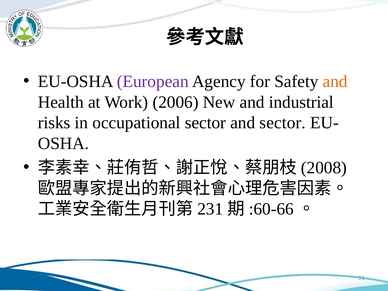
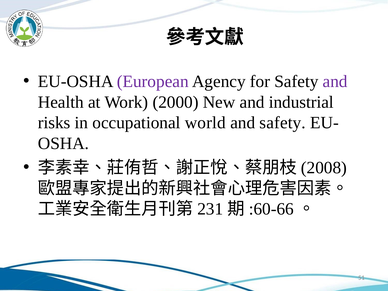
and at (335, 81) colour: orange -> purple
2006: 2006 -> 2000
occupational sector: sector -> world
and sector: sector -> safety
